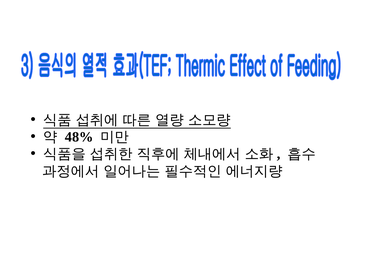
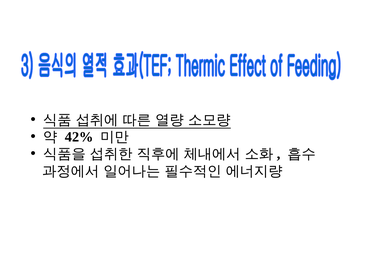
48%: 48% -> 42%
